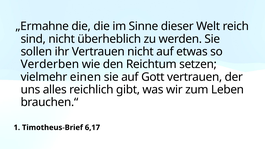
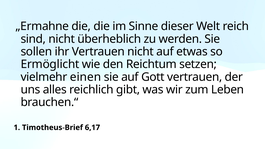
Verderben: Verderben -> Ermöglicht
